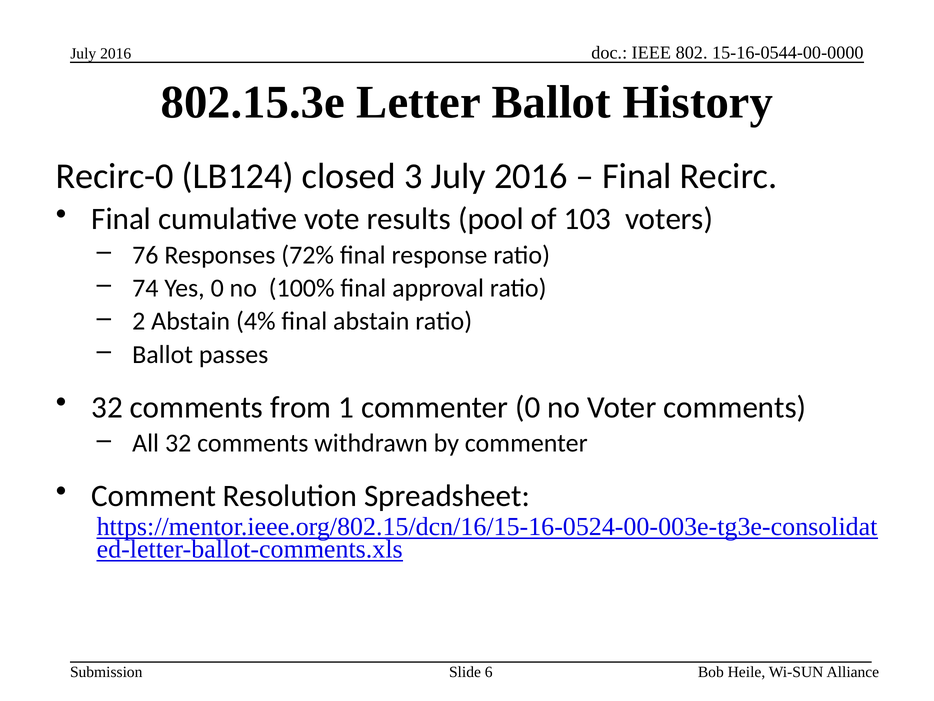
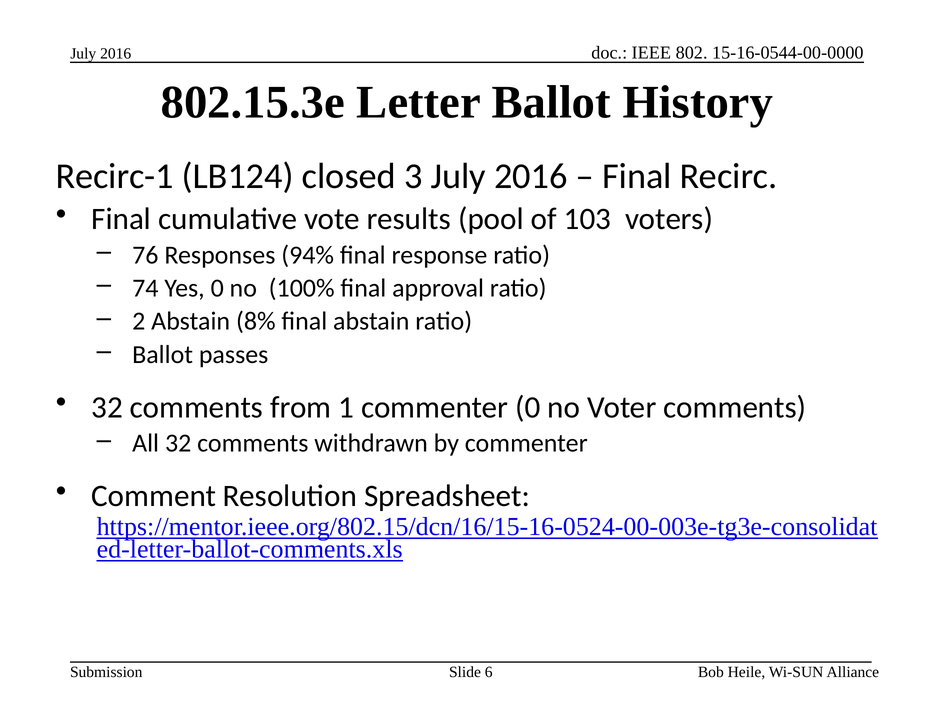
Recirc-0: Recirc-0 -> Recirc-1
72%: 72% -> 94%
4%: 4% -> 8%
